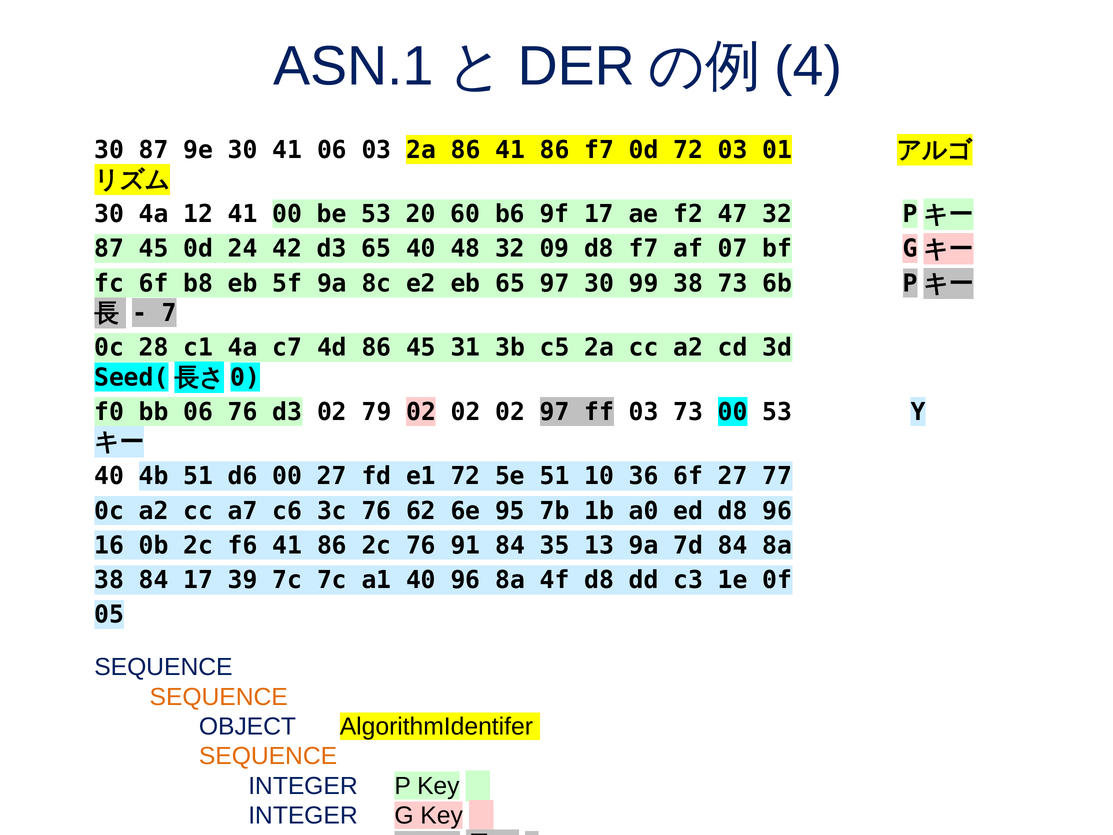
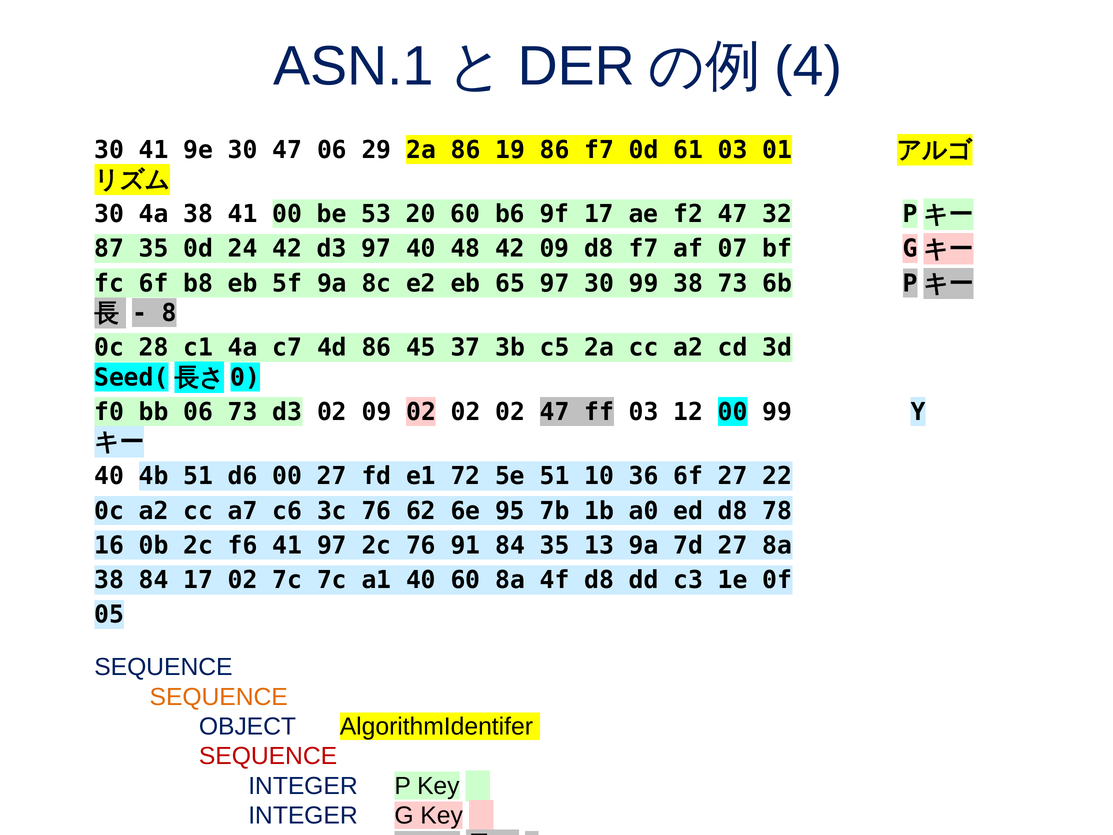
30 87: 87 -> 41
30 41: 41 -> 47
06 03: 03 -> 29
86 41: 41 -> 19
0d 72: 72 -> 61
4a 12: 12 -> 38
87 45: 45 -> 35
d3 65: 65 -> 97
48 32: 32 -> 42
7: 7 -> 8
31: 31 -> 37
06 76: 76 -> 73
02 79: 79 -> 09
02 97: 97 -> 47
03 73: 73 -> 12
00 53: 53 -> 99
77: 77 -> 22
d8 96: 96 -> 78
f6 41 86: 86 -> 97
7d 84: 84 -> 27
17 39: 39 -> 02
40 96: 96 -> 60
SEQUENCE at (268, 756) colour: orange -> red
